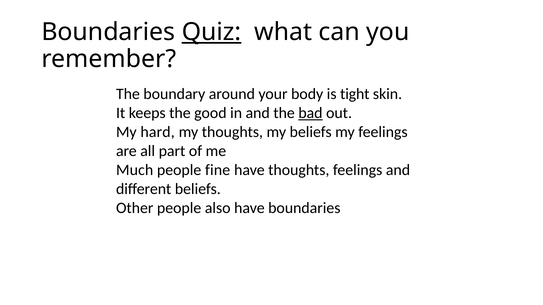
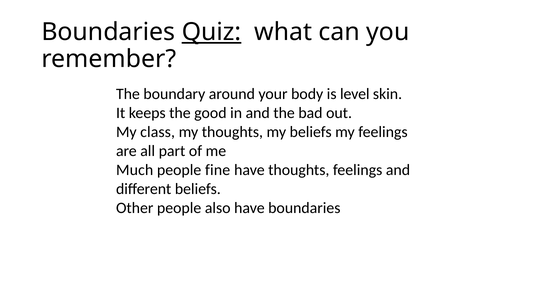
tight: tight -> level
bad underline: present -> none
hard: hard -> class
